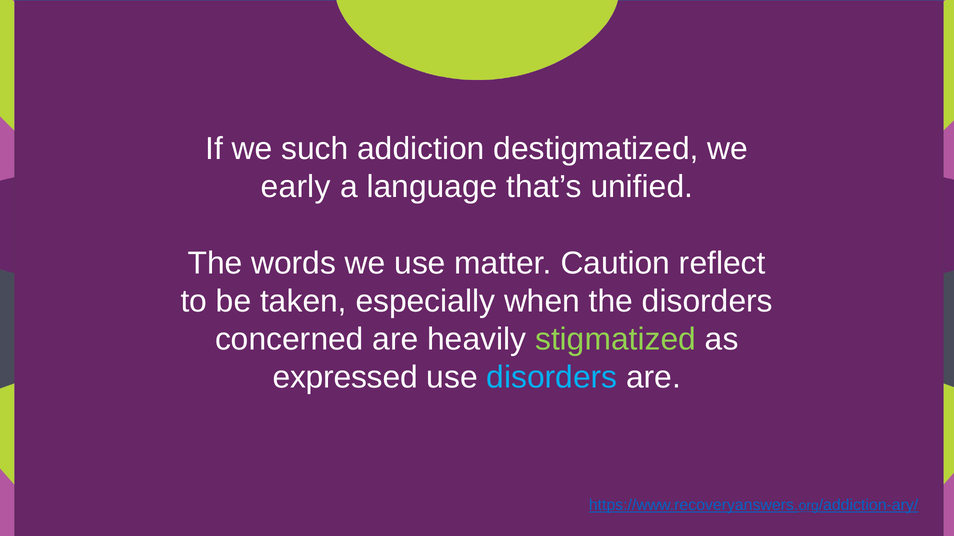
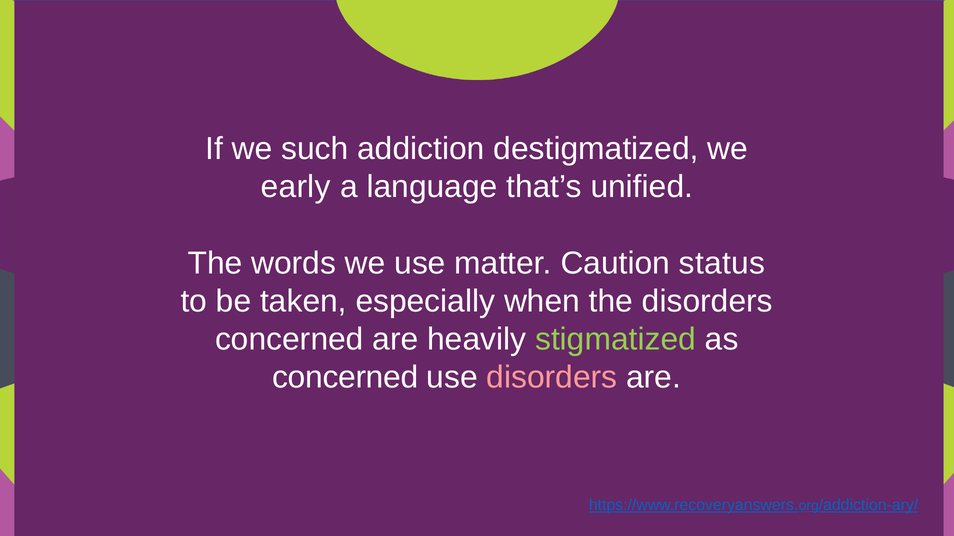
reflect: reflect -> status
expressed at (345, 378): expressed -> concerned
disorders at (552, 378) colour: light blue -> pink
